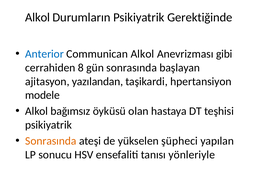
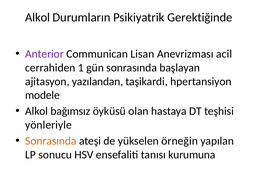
Anterior colour: blue -> purple
Communican Alkol: Alkol -> Lisan
gibi: gibi -> acil
8: 8 -> 1
psikiyatrik at (49, 125): psikiyatrik -> yönleriyle
şüpheci: şüpheci -> örneğin
yönleriyle: yönleriyle -> kurumuna
